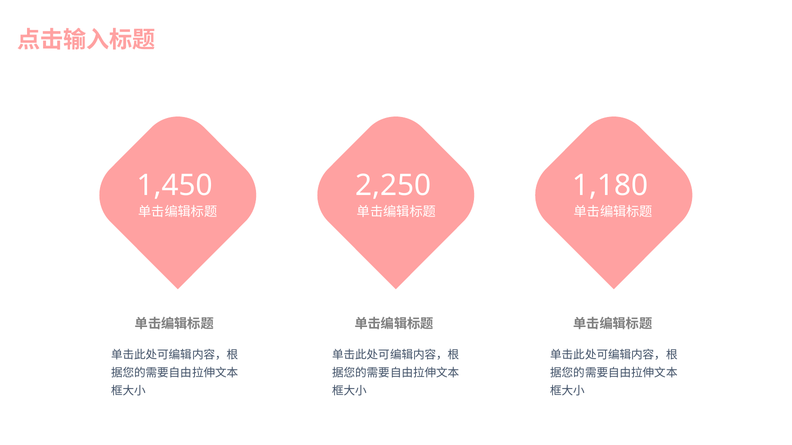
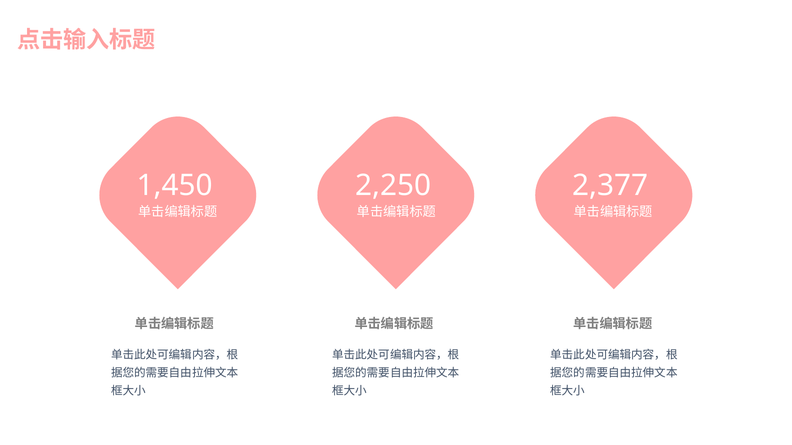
1,180: 1,180 -> 2,377
